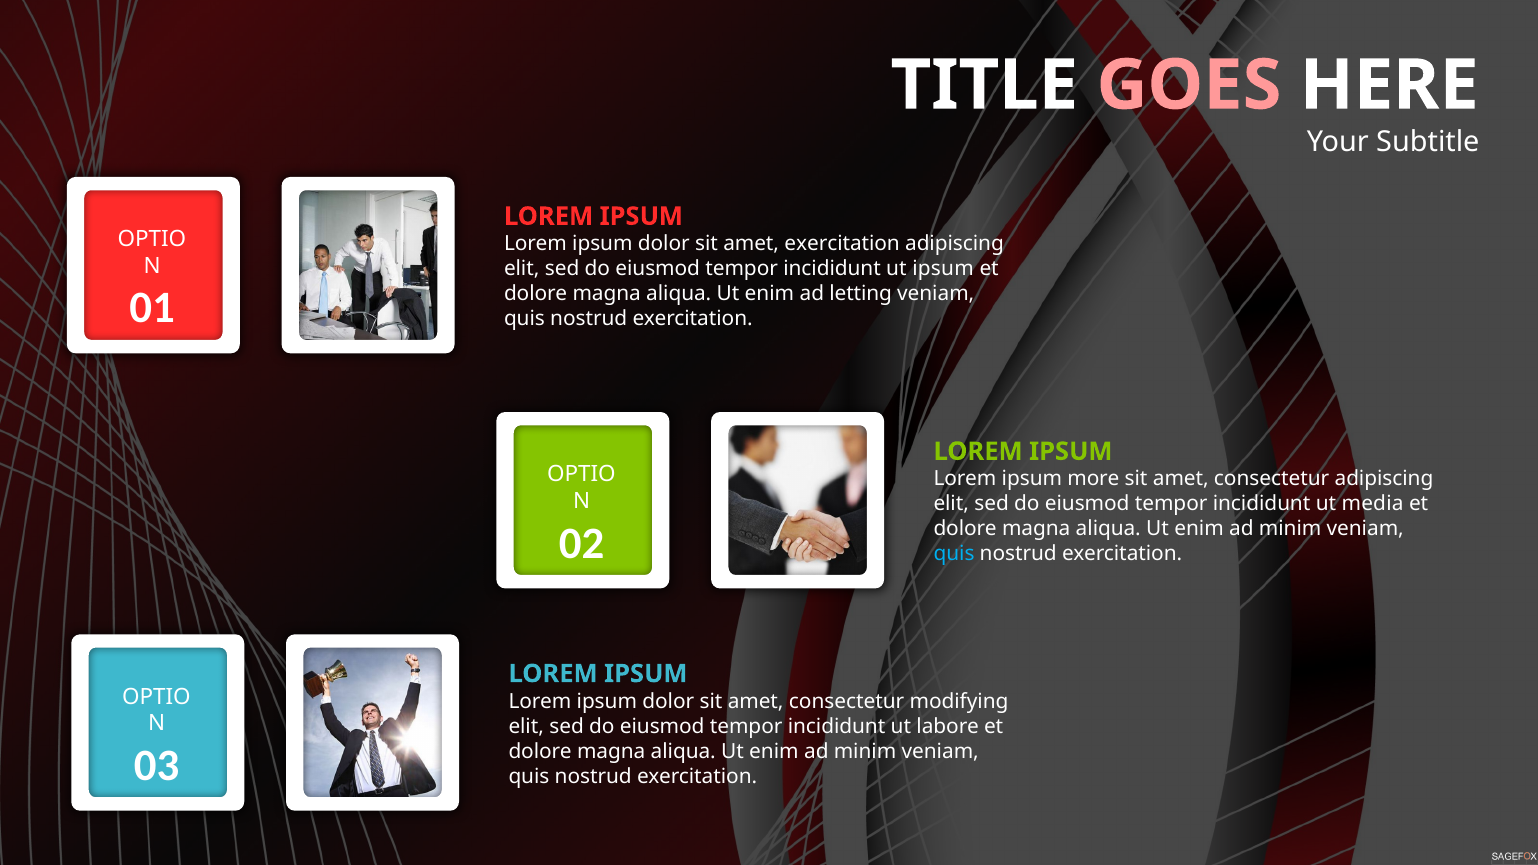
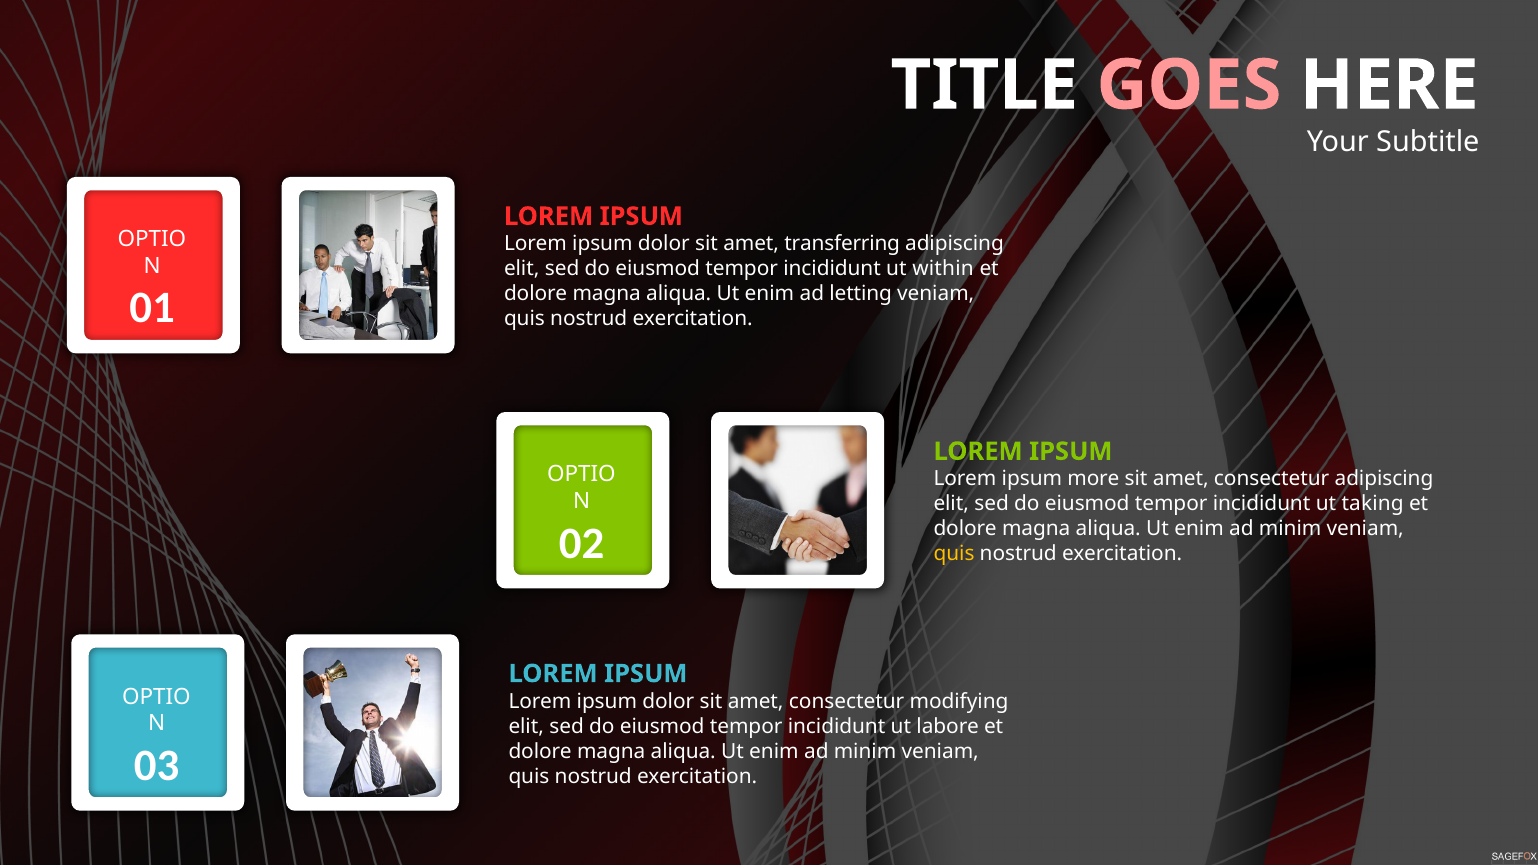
amet exercitation: exercitation -> transferring
ut ipsum: ipsum -> within
media: media -> taking
quis at (954, 554) colour: light blue -> yellow
